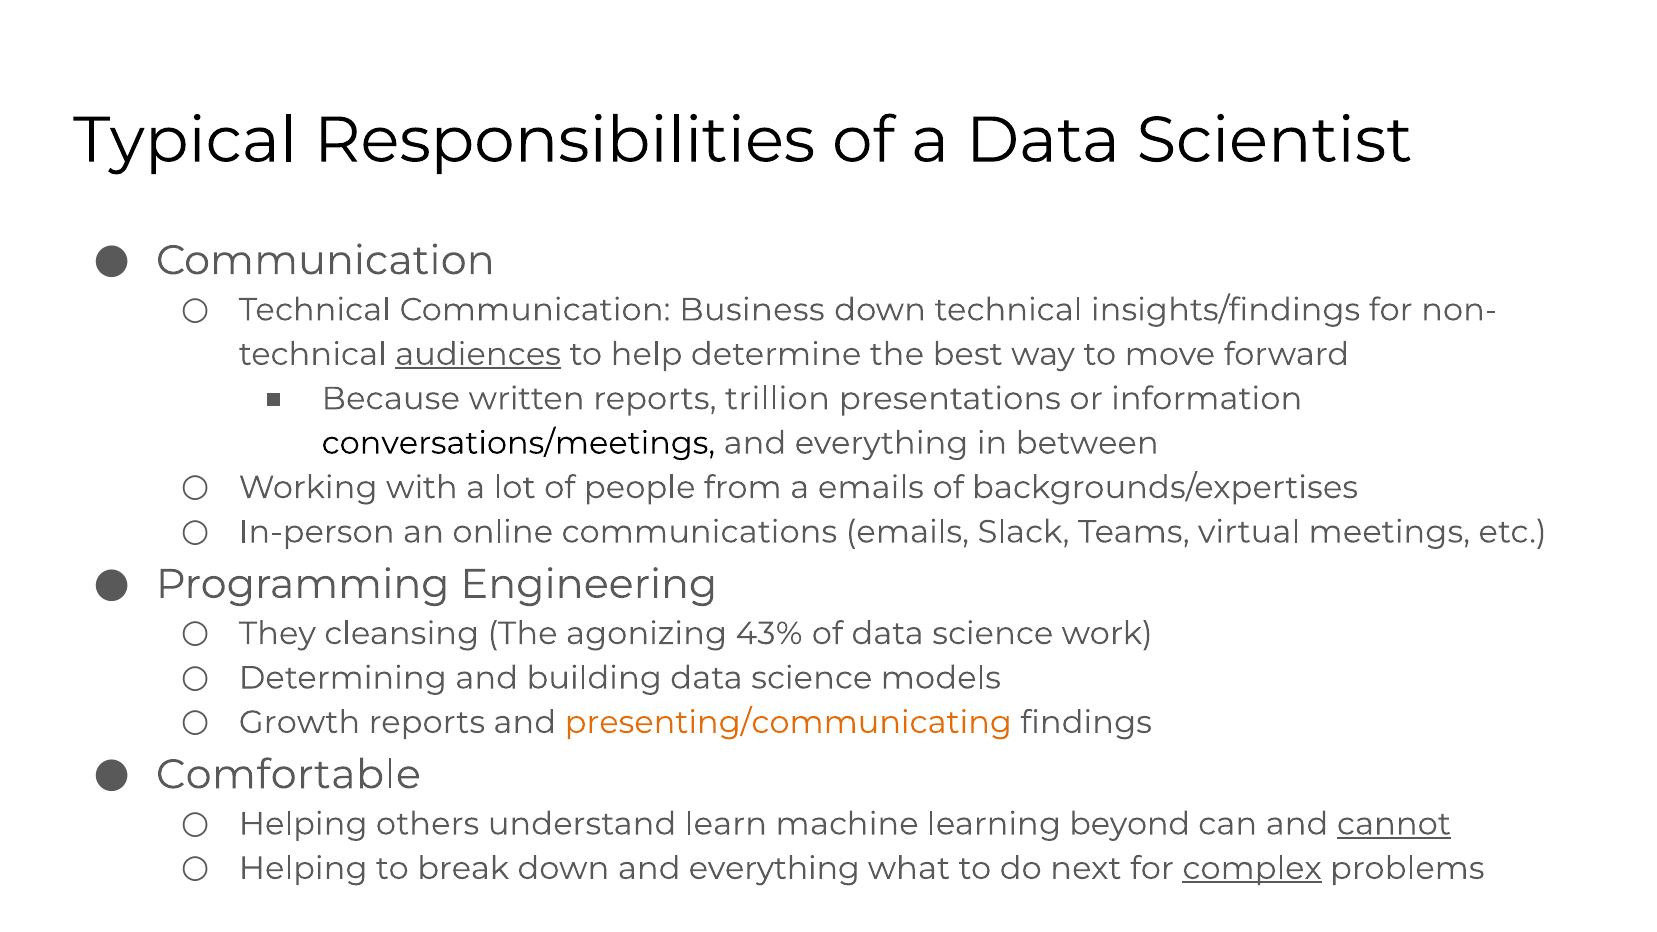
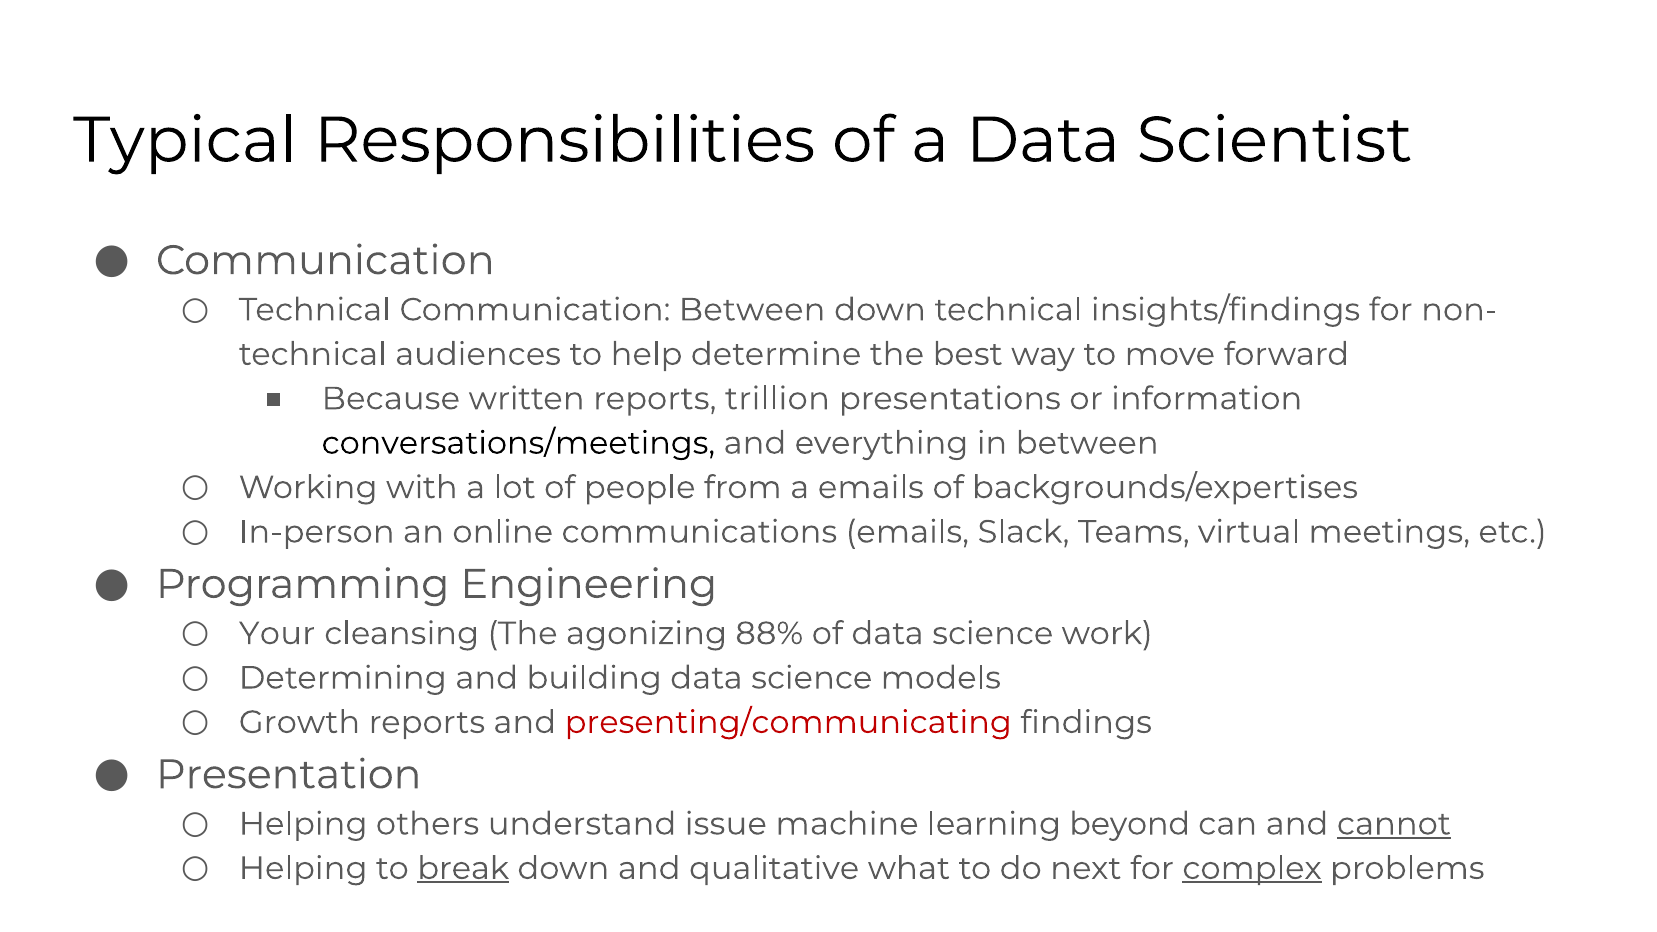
Communication Business: Business -> Between
audiences underline: present -> none
They: They -> Your
43%: 43% -> 88%
presenting/communicating colour: orange -> red
Comfortable: Comfortable -> Presentation
learn: learn -> issue
break underline: none -> present
down and everything: everything -> qualitative
